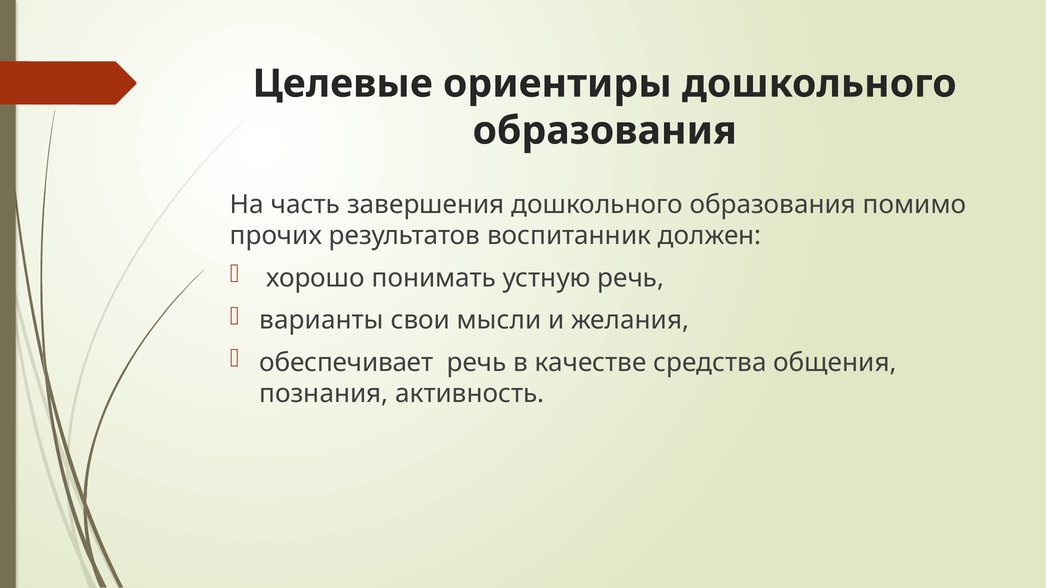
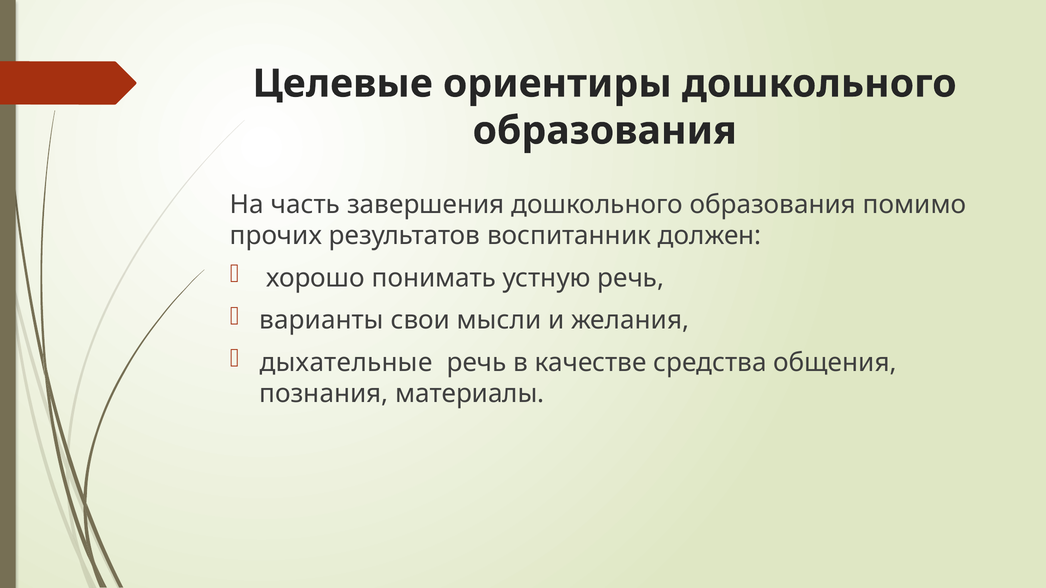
обеспечивает: обеспечивает -> дыхательные
активность: активность -> материалы
